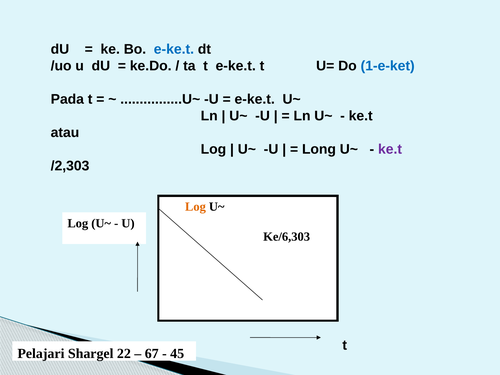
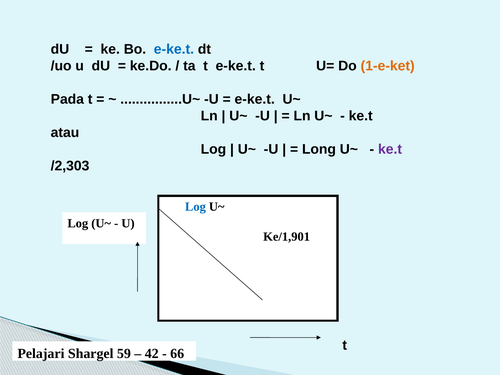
1-e-ket colour: blue -> orange
Log at (195, 207) colour: orange -> blue
Ke/6,303: Ke/6,303 -> Ke/1,901
22: 22 -> 59
67: 67 -> 42
45: 45 -> 66
